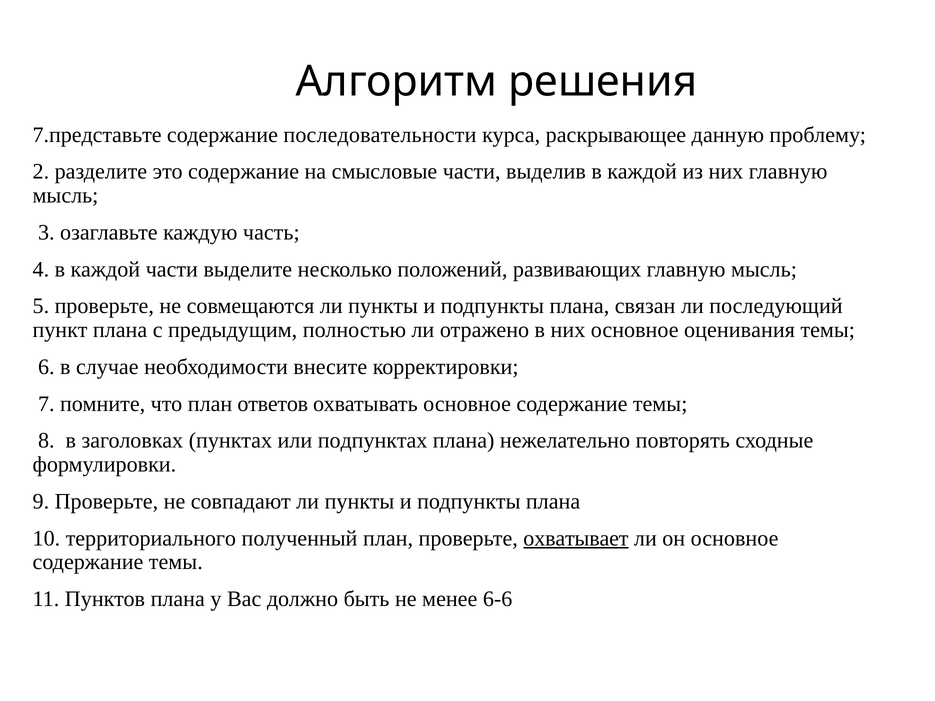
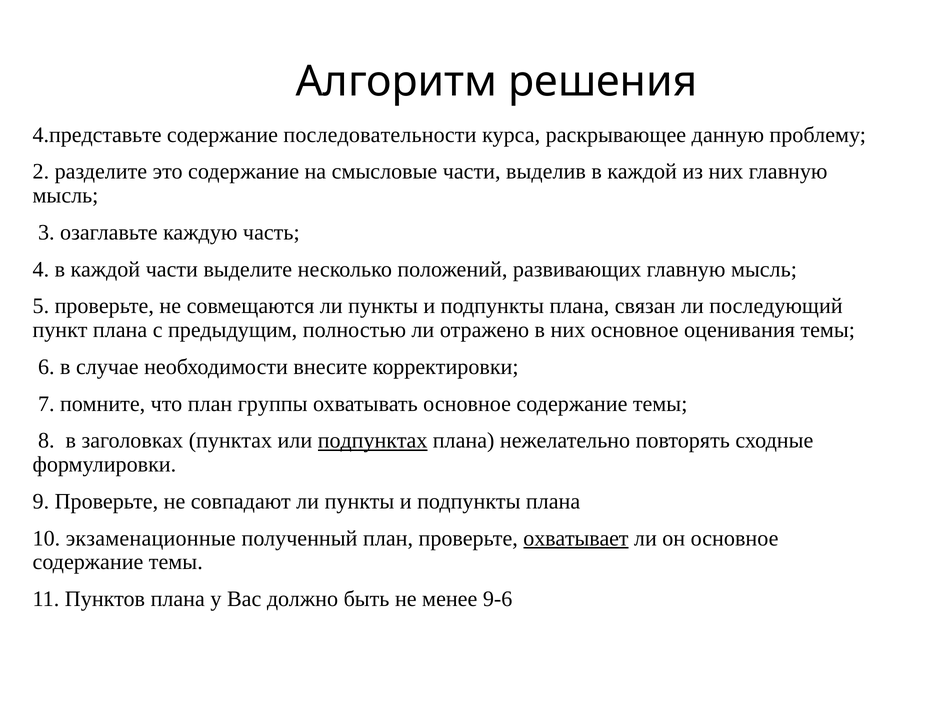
7.представьте: 7.представьте -> 4.представьте
ответов: ответов -> группы
подпунктах underline: none -> present
территориального: территориального -> экзаменационные
6-6: 6-6 -> 9-6
